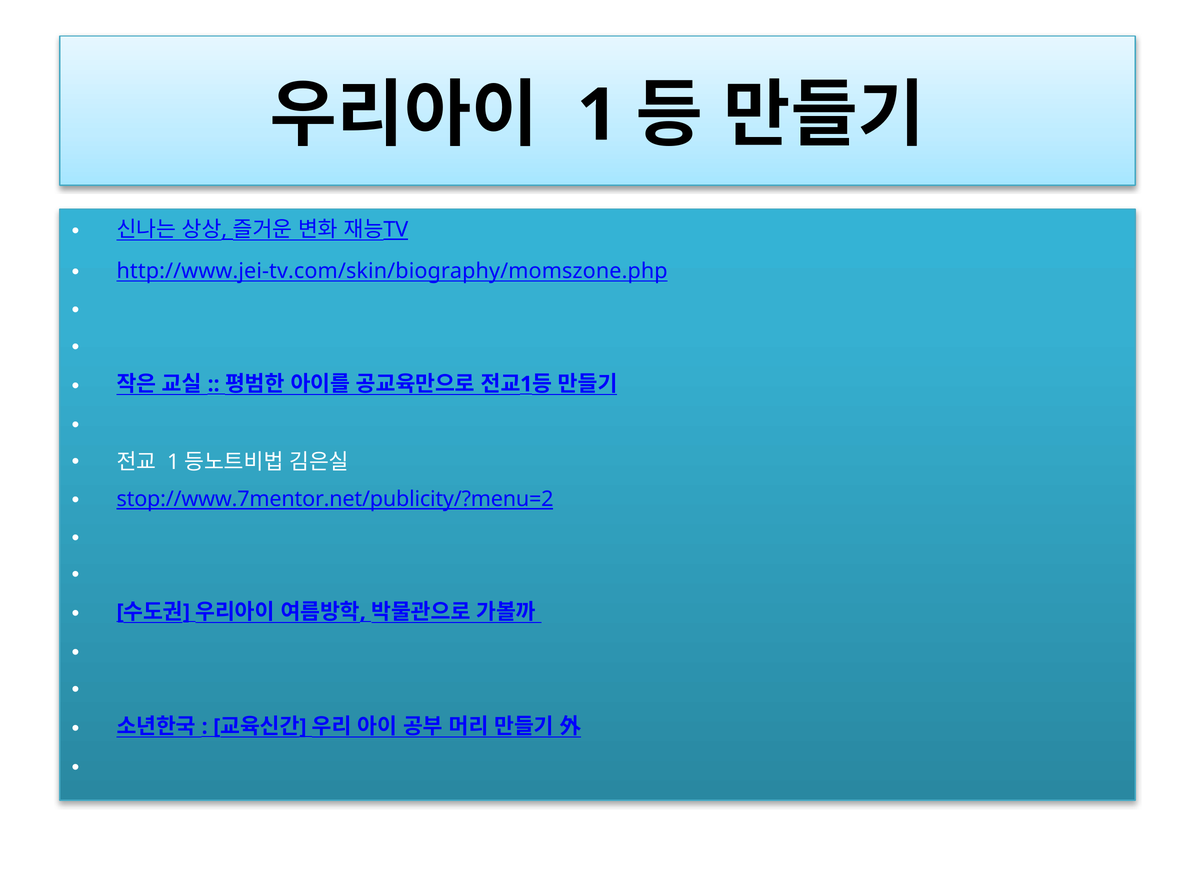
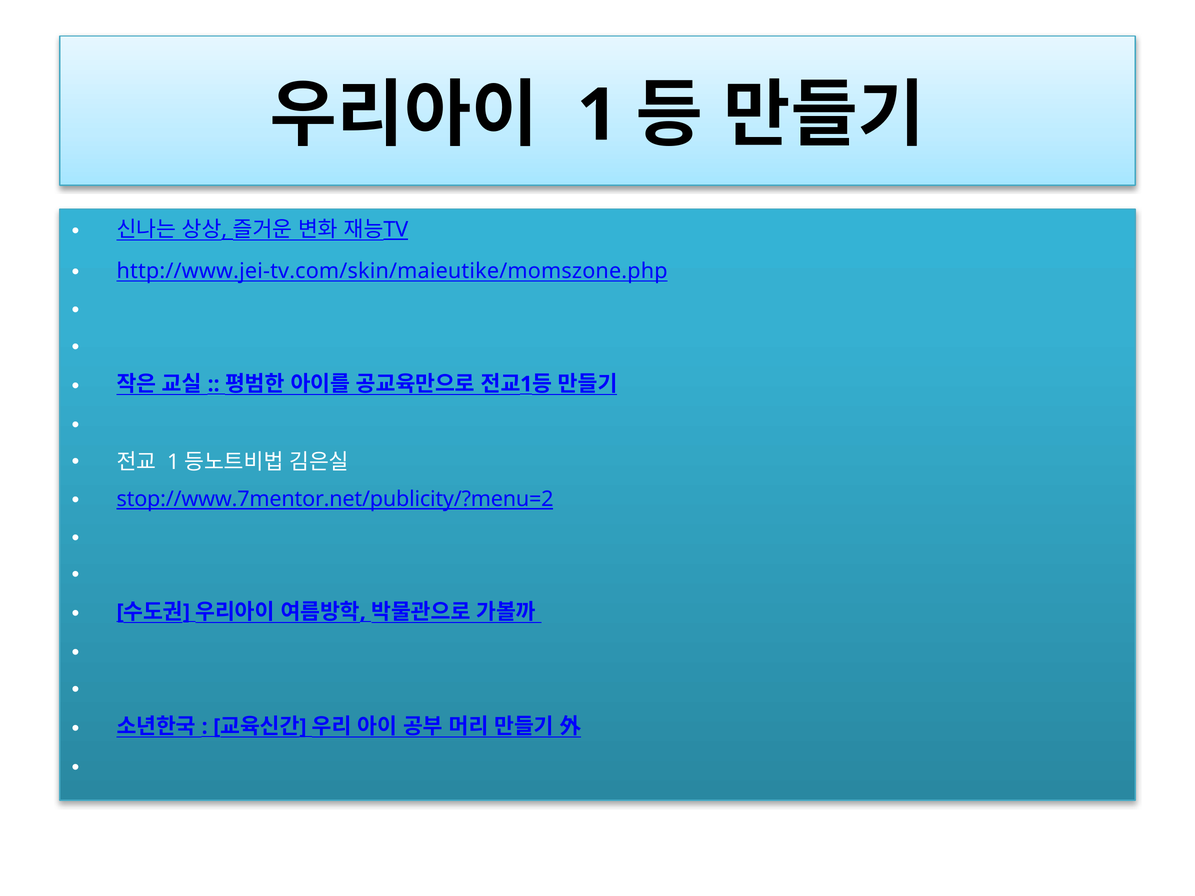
http://www.jei-tv.com/skin/biography/momszone.php: http://www.jei-tv.com/skin/biography/momszone.php -> http://www.jei-tv.com/skin/maieutike/momszone.php
